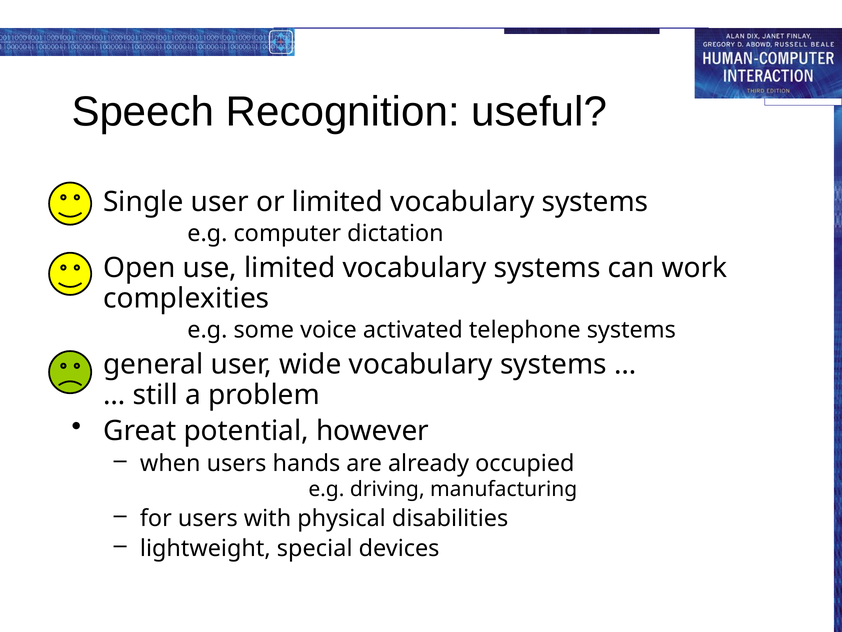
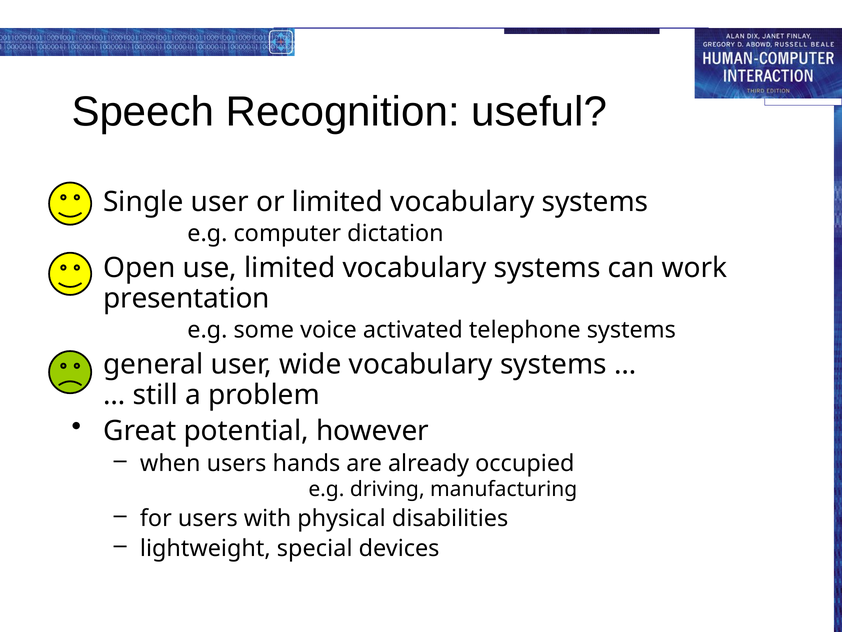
complexities: complexities -> presentation
